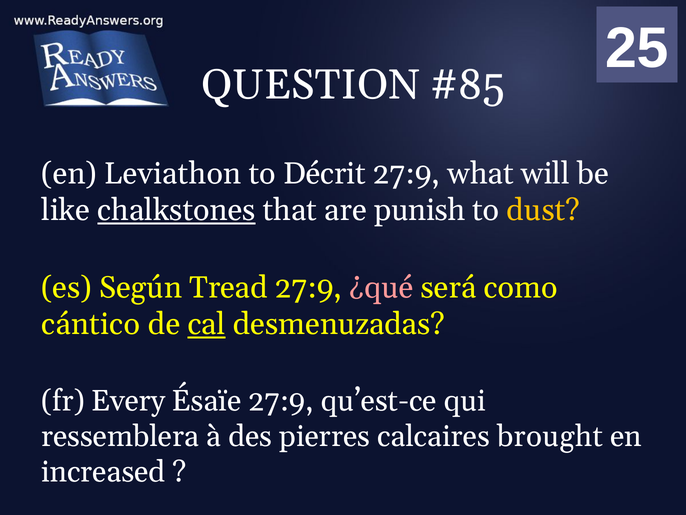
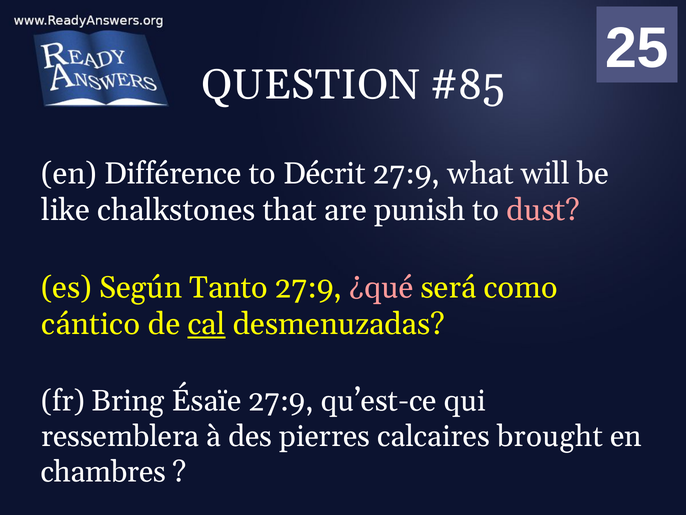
Leviathon: Leviathon -> Différence
chalkstones underline: present -> none
dust colour: yellow -> pink
Tread: Tread -> Tanto
Every: Every -> Bring
increased: increased -> chambres
